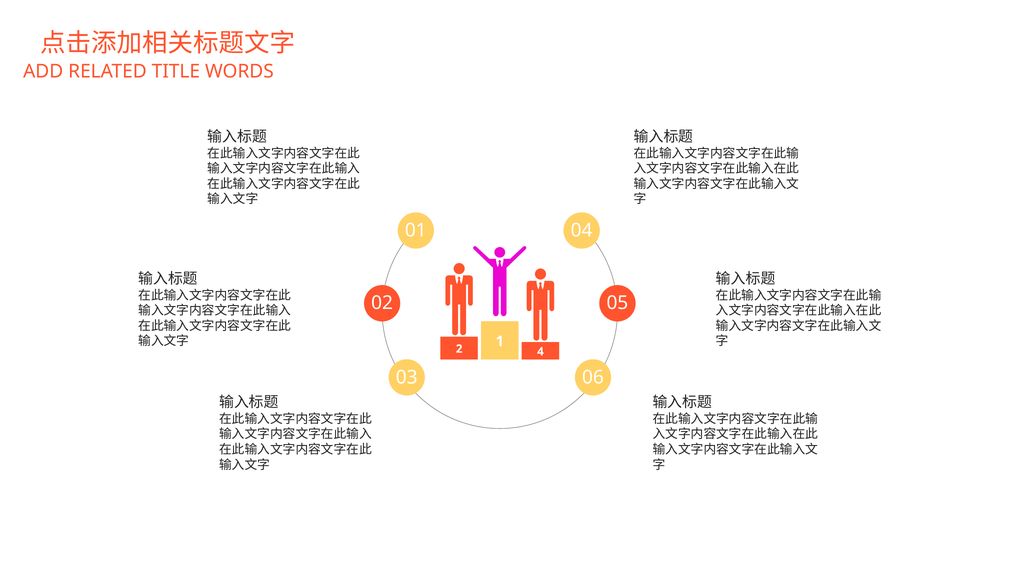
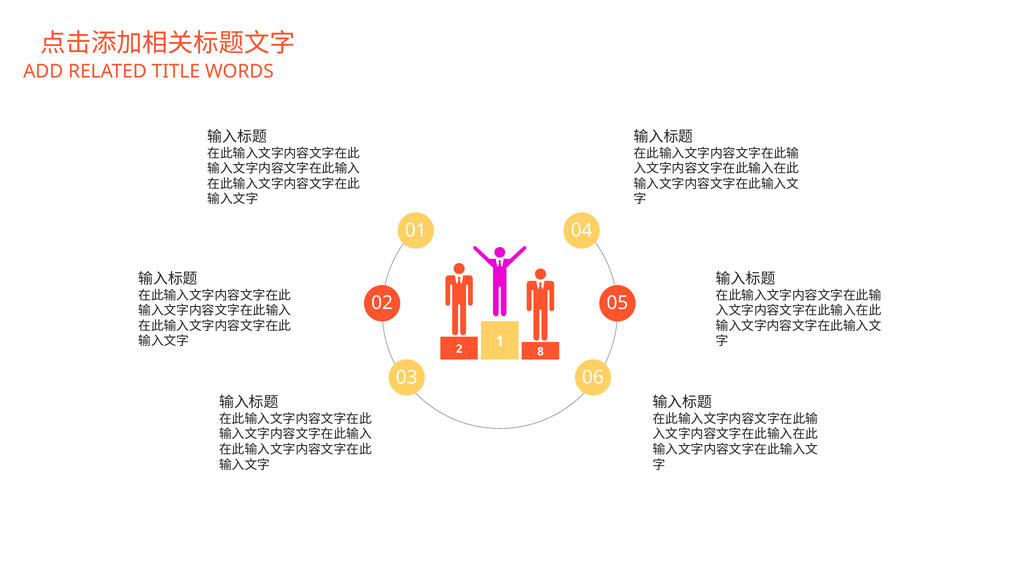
4: 4 -> 8
